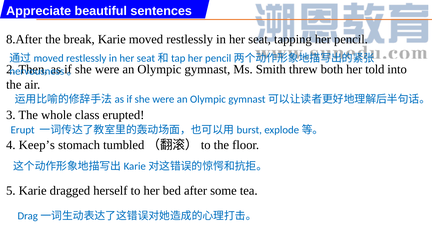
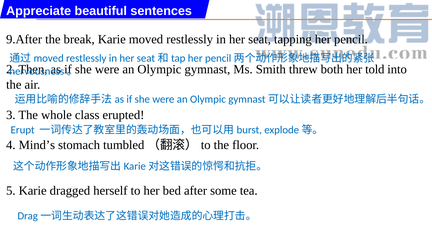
8.After: 8.After -> 9.After
Keep’s: Keep’s -> Mind’s
